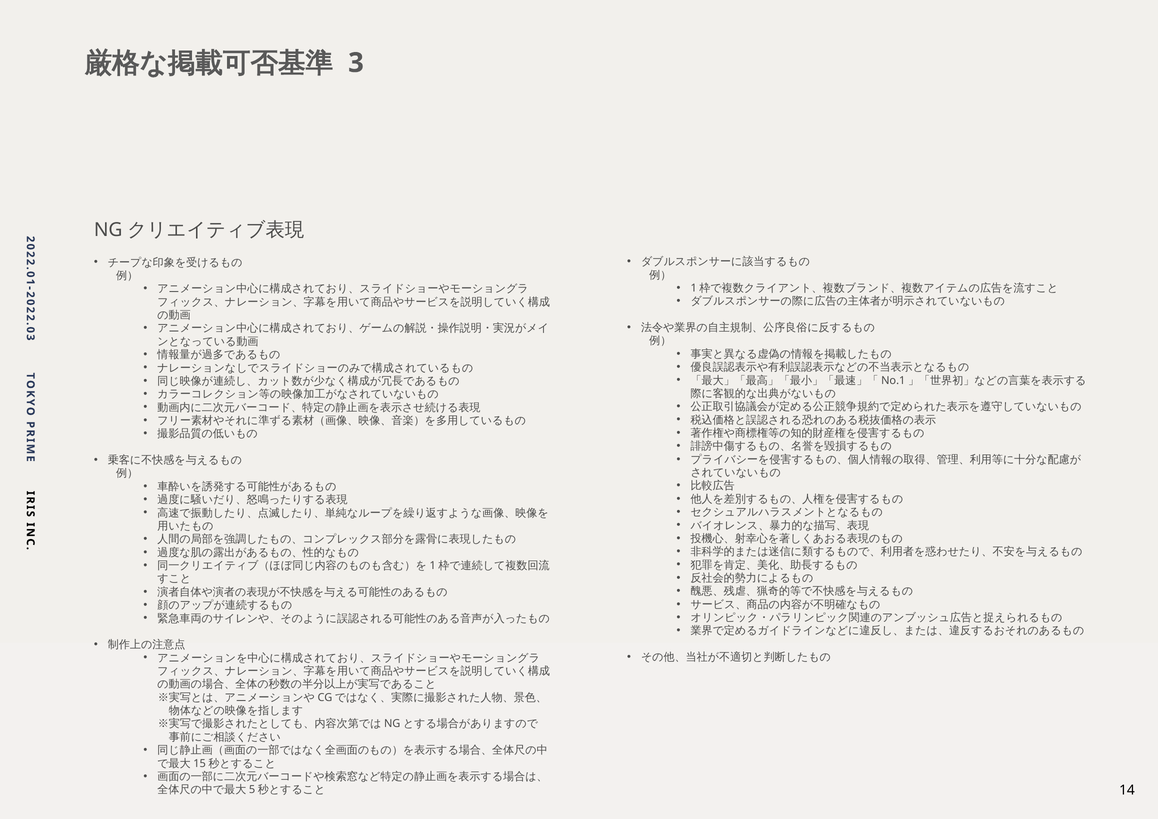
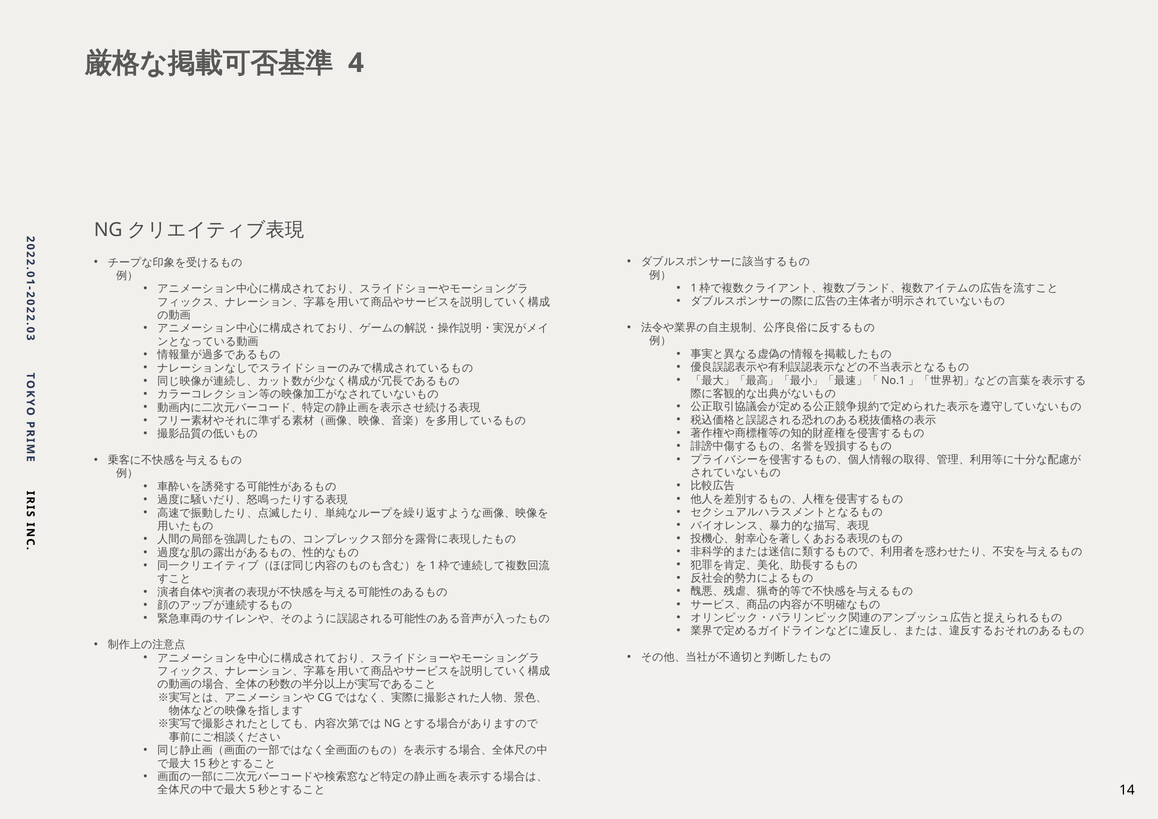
3 at (356, 63): 3 -> 4
